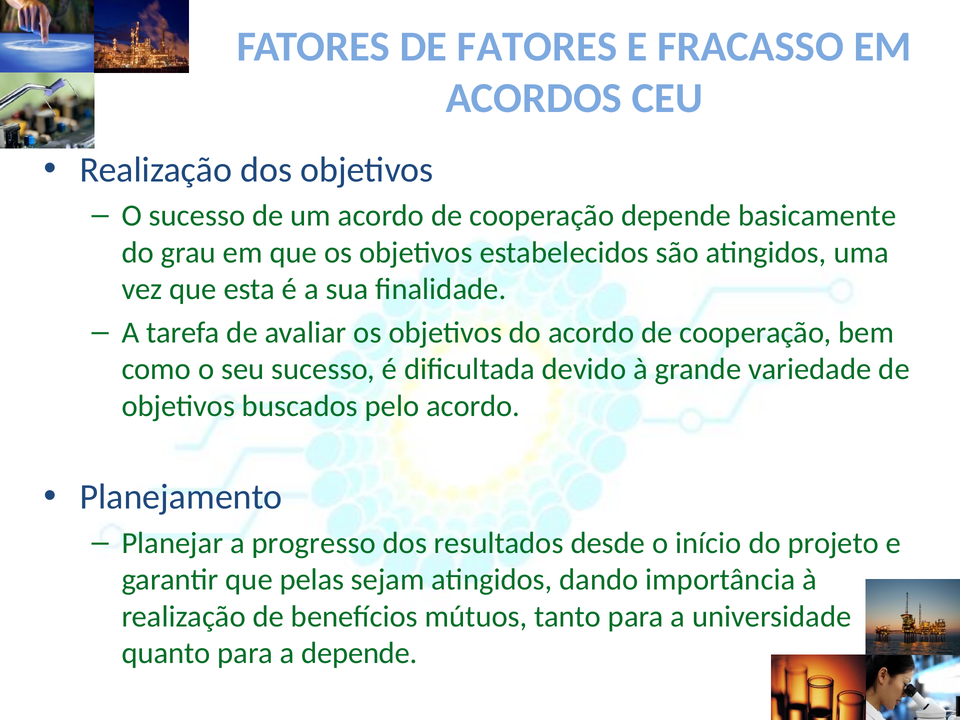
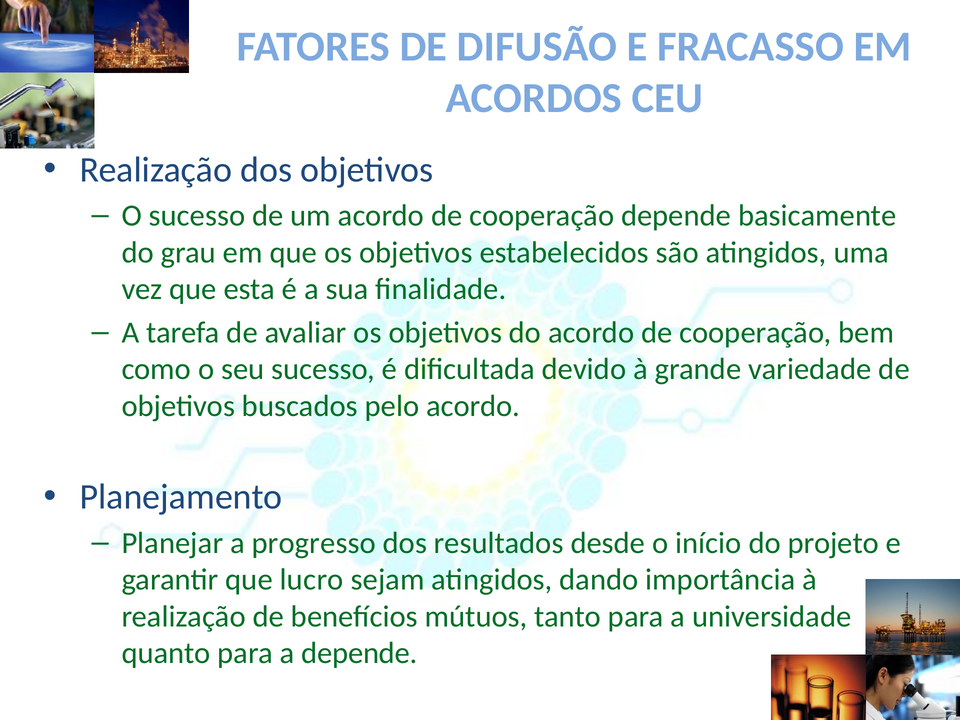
DE FATORES: FATORES -> DIFUSÃO
pelas: pelas -> lucro
